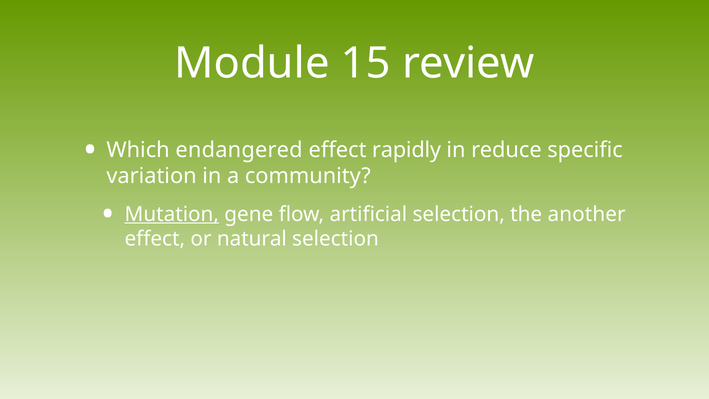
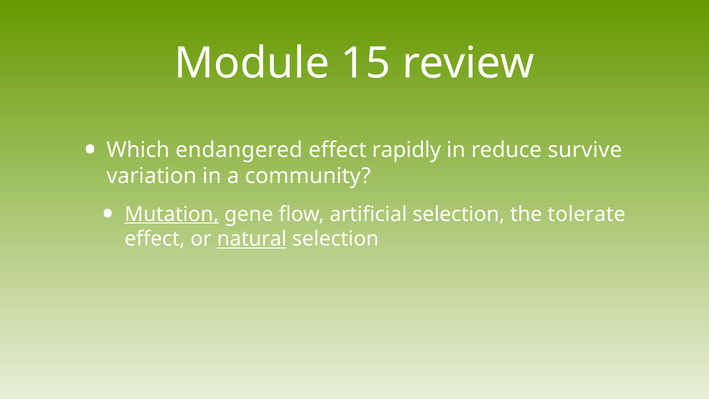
specific: specific -> survive
another: another -> tolerate
natural underline: none -> present
